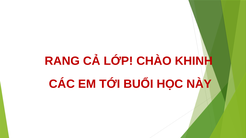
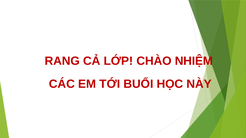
KHINH: KHINH -> NHIỆM
